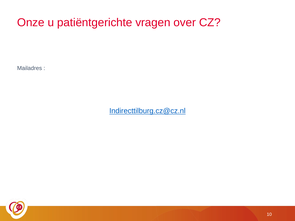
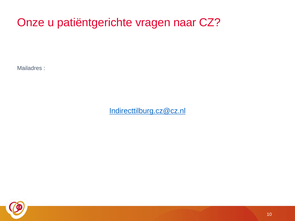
over: over -> naar
